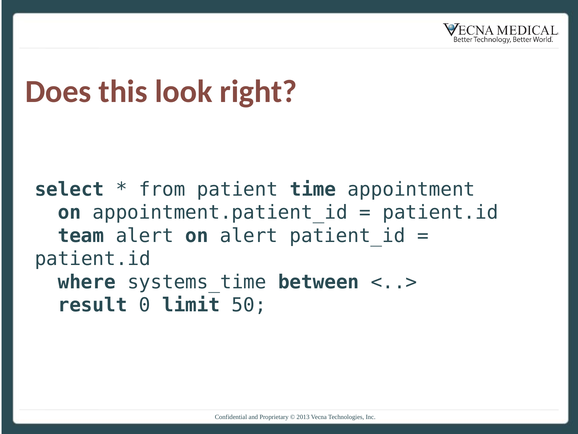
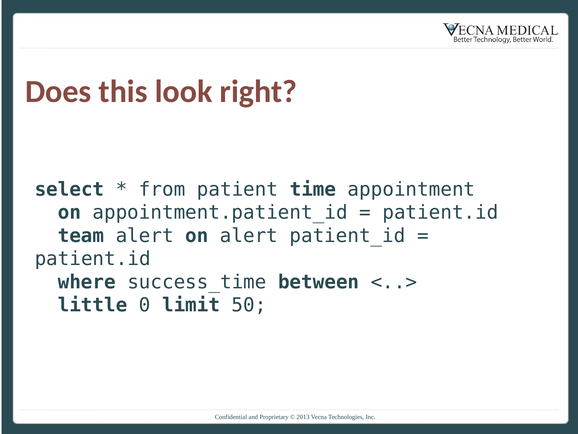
systems_time: systems_time -> success_time
result: result -> little
